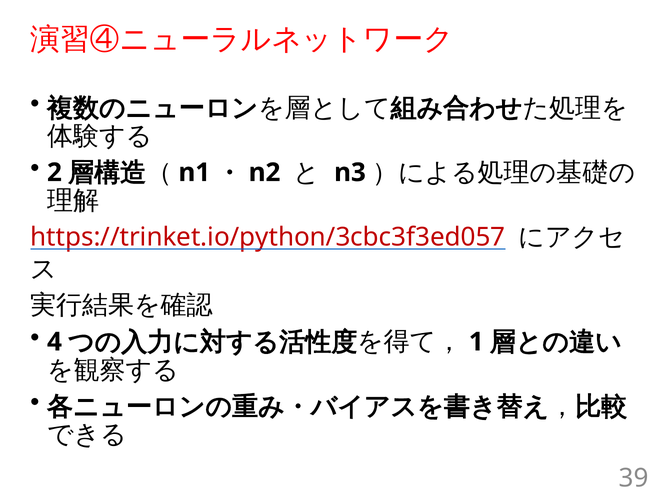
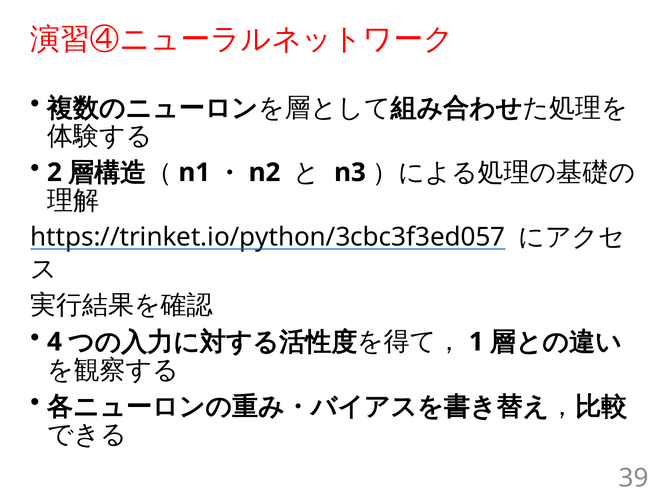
https://trinket.io/python/3cbc3f3ed057 colour: red -> black
